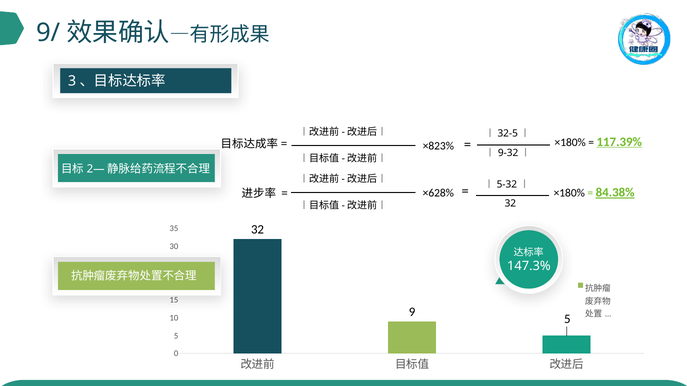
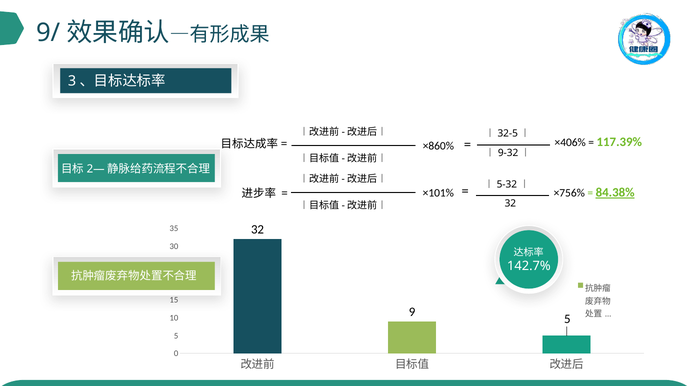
×180% at (570, 142): ×180% -> ×406%
117.39% underline: present -> none
×823%: ×823% -> ×860%
×628%: ×628% -> ×101%
×180% at (569, 193): ×180% -> ×756%
147.3%: 147.3% -> 142.7%
